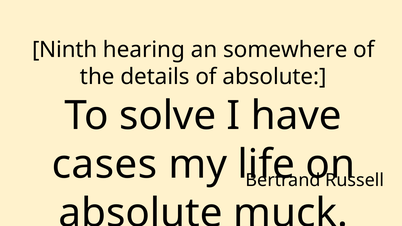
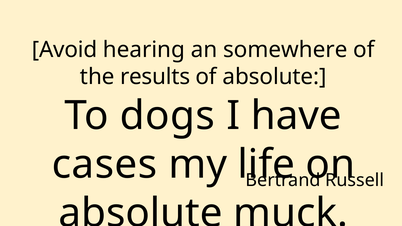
Ninth: Ninth -> Avoid
details: details -> results
solve: solve -> dogs
